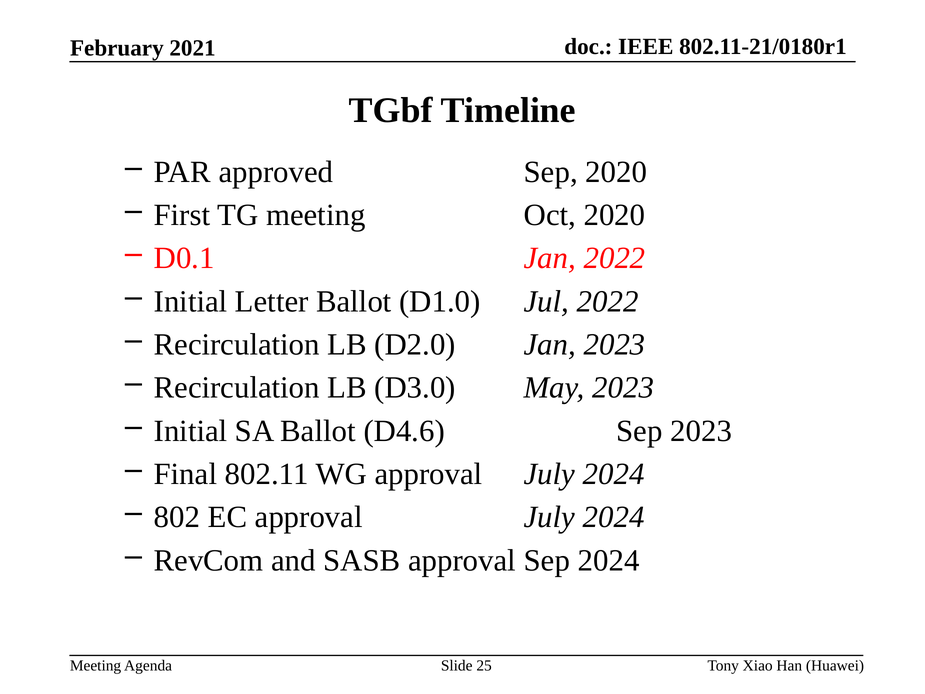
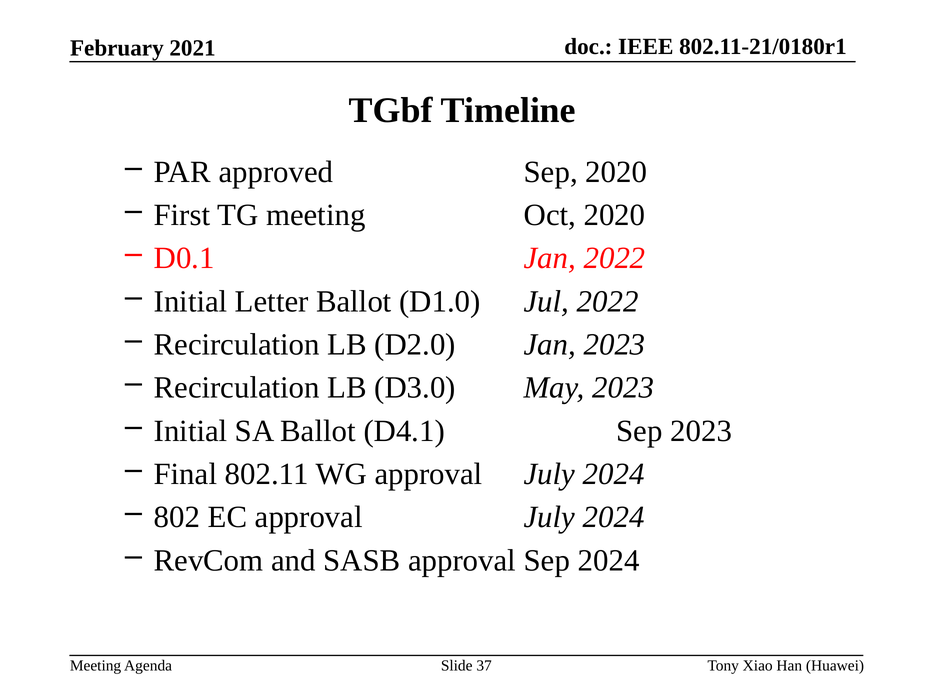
D4.6: D4.6 -> D4.1
25: 25 -> 37
